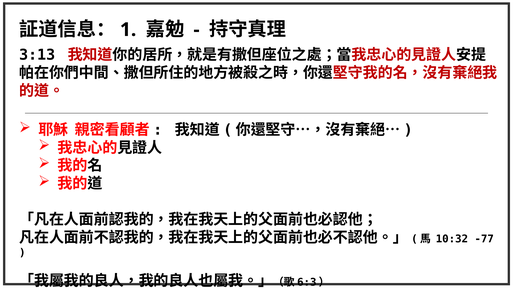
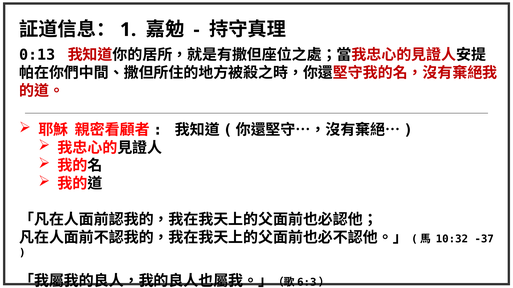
3:13: 3:13 -> 0:13
-77: -77 -> -37
